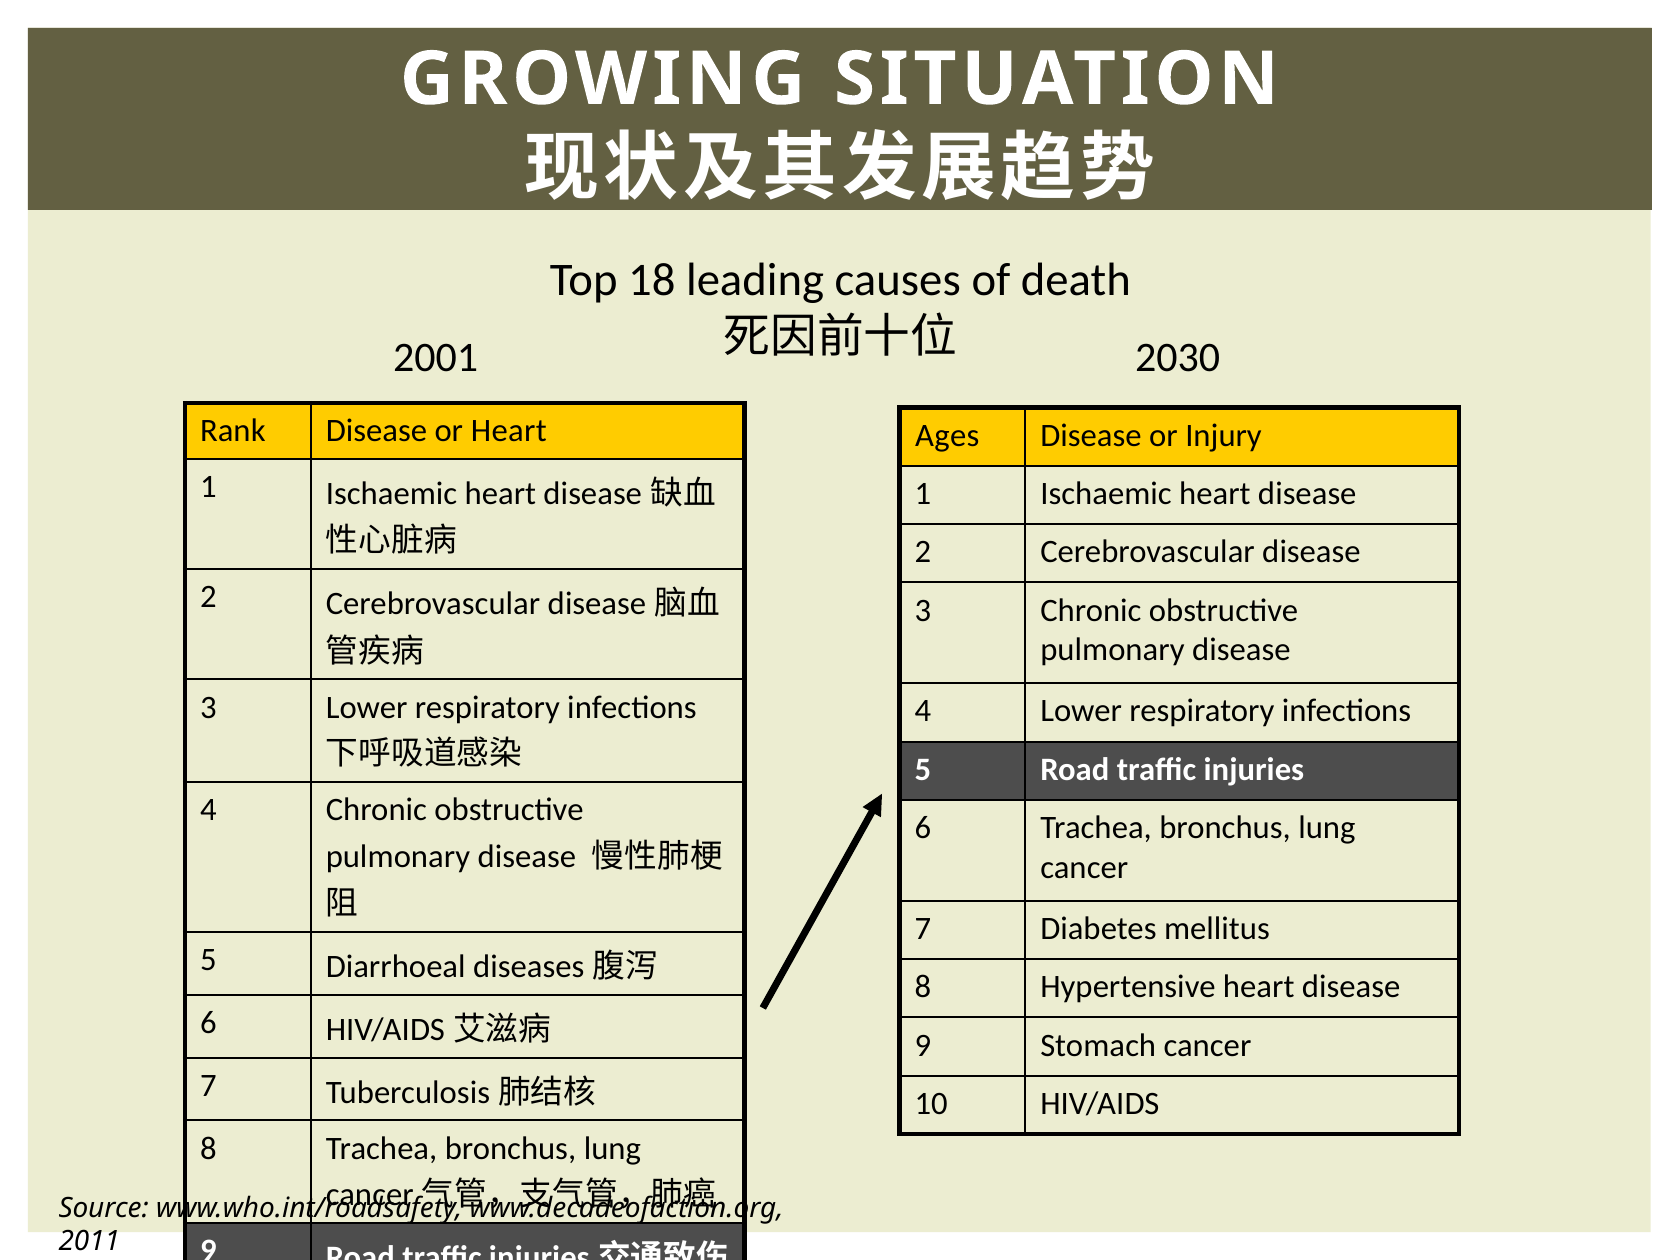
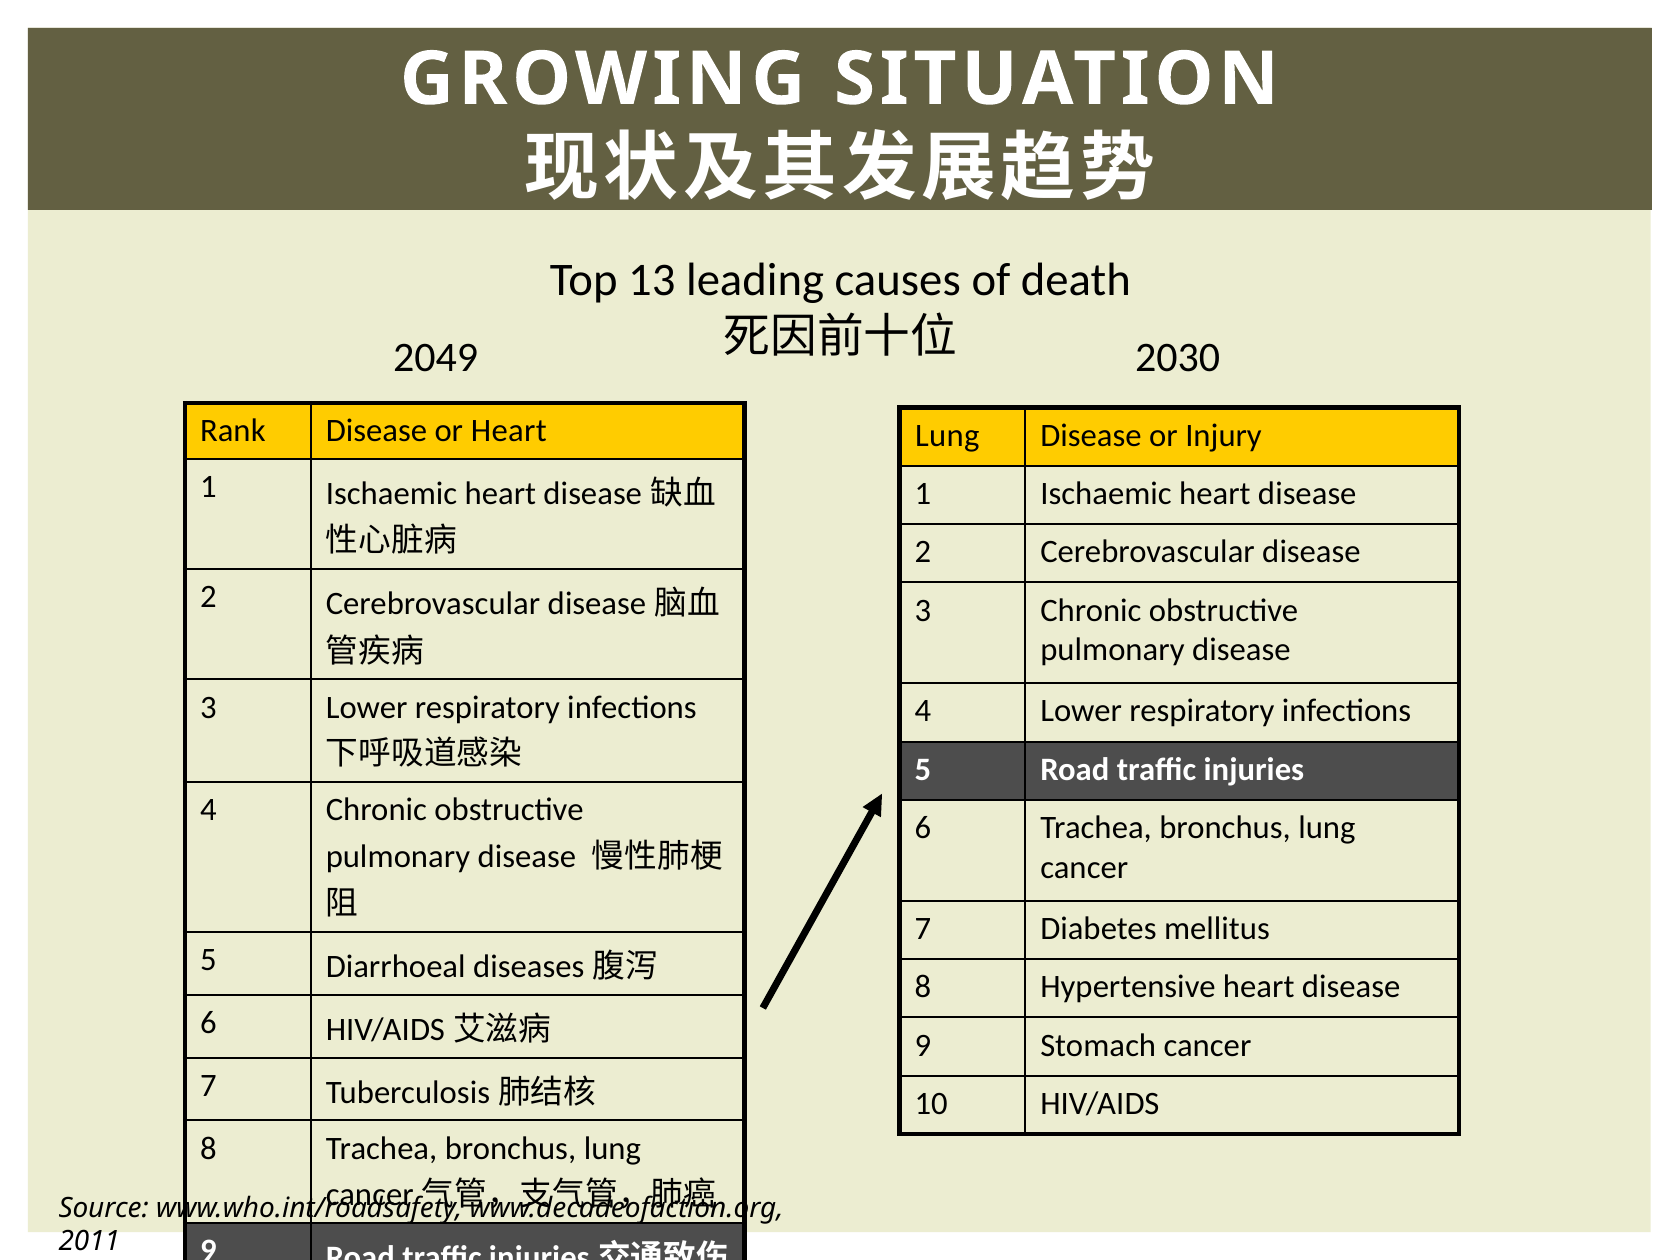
18: 18 -> 13
2001: 2001 -> 2049
Ages at (947, 435): Ages -> Lung
